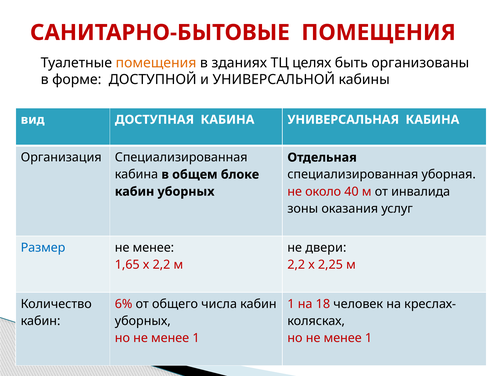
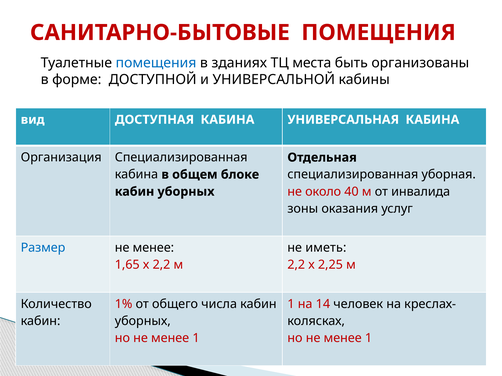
помещения at (156, 63) colour: orange -> blue
целях: целях -> места
двери: двери -> иметь
6%: 6% -> 1%
18: 18 -> 14
